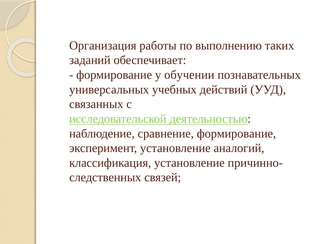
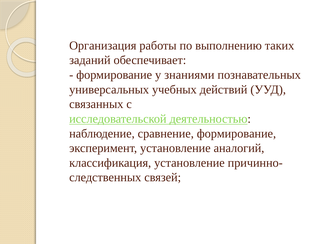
обучении: обучении -> знаниями
